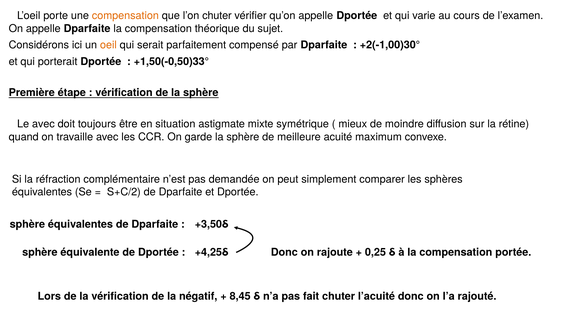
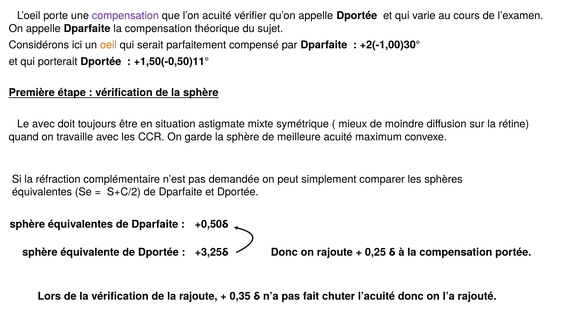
compensation at (125, 16) colour: orange -> purple
l’on chuter: chuter -> acuité
+1,50(-0,50)33°: +1,50(-0,50)33° -> +1,50(-0,50)11°
+3,50δ: +3,50δ -> +0,50δ
+4,25δ: +4,25δ -> +3,25δ
la négatif: négatif -> rajoute
8,45: 8,45 -> 0,35
